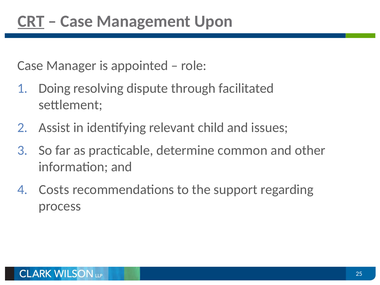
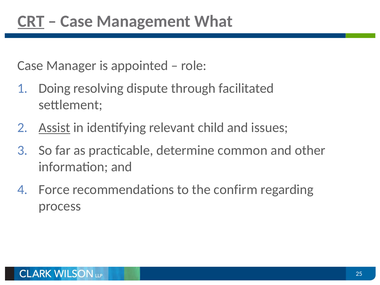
Upon: Upon -> What
Assist underline: none -> present
Costs: Costs -> Force
support: support -> confirm
